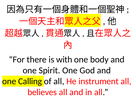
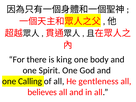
with: with -> king
instrument: instrument -> gentleness
